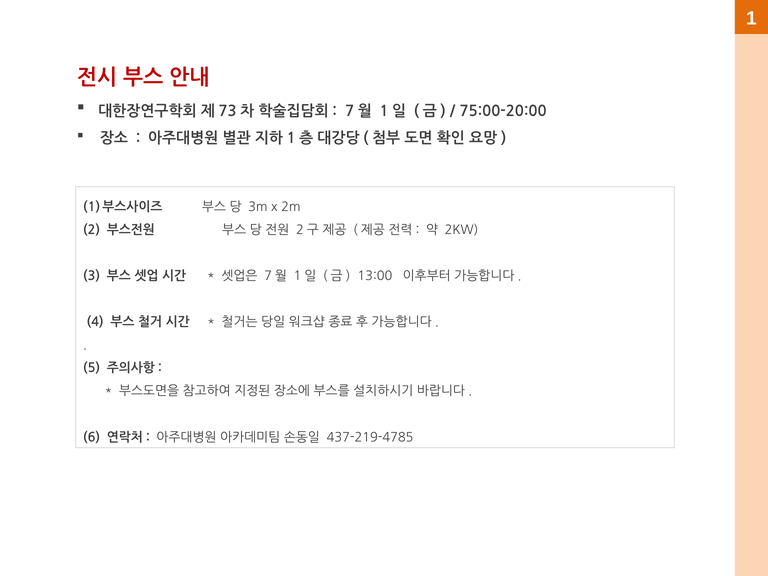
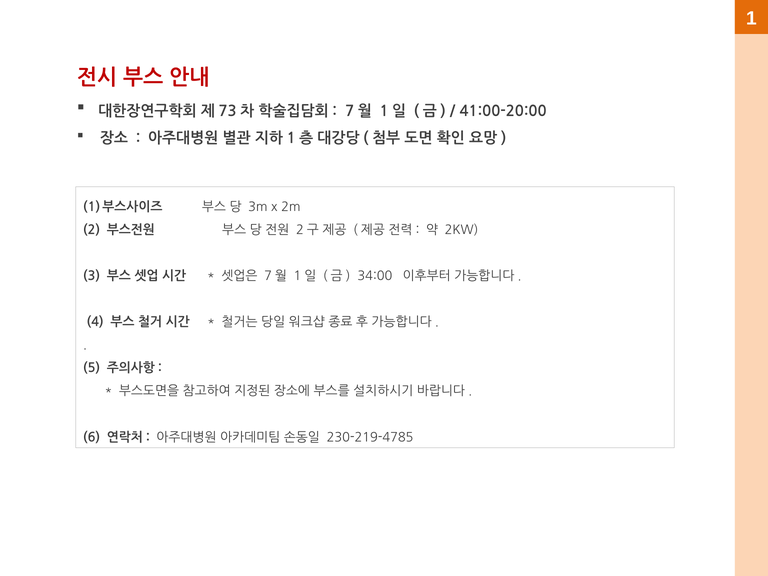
75:00-20:00: 75:00-20:00 -> 41:00-20:00
13:00: 13:00 -> 34:00
437-219-4785: 437-219-4785 -> 230-219-4785
